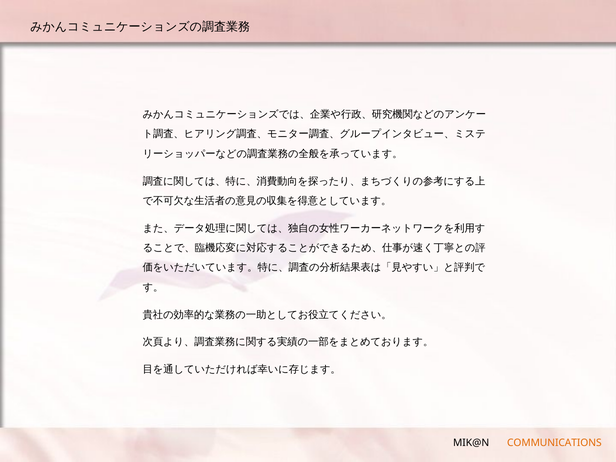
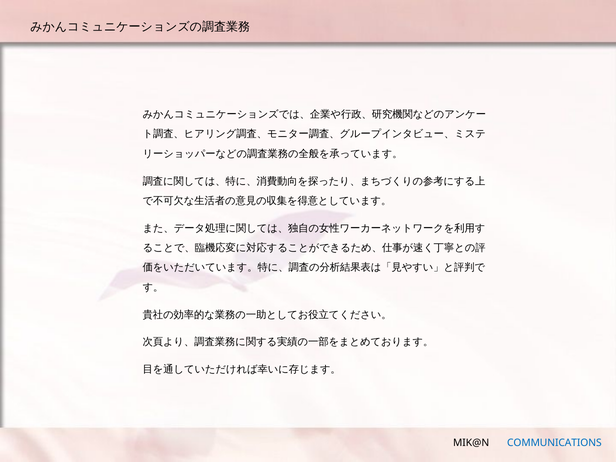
COMMUNICATIONS colour: orange -> blue
